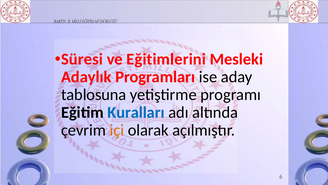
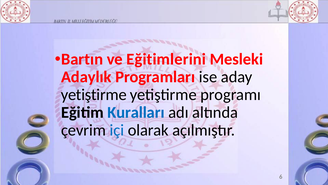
Süresi: Süresi -> Bartın
tablosuna at (94, 95): tablosuna -> yetiştirme
içi colour: orange -> blue
